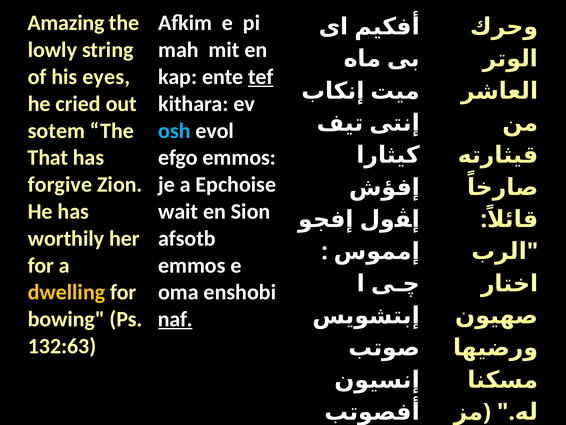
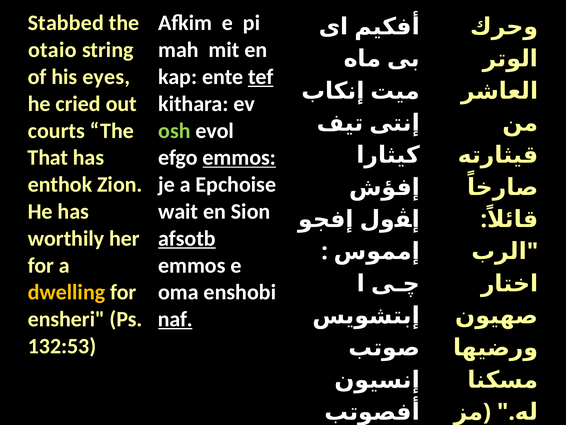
Amazing: Amazing -> Stabbed
lowly: lowly -> otaio
sotem: sotem -> courts
osh colour: light blue -> light green
emmos at (239, 157) underline: none -> present
forgive: forgive -> enthok
afsotb underline: none -> present
bowing: bowing -> ensheri
132:63: 132:63 -> 132:53
